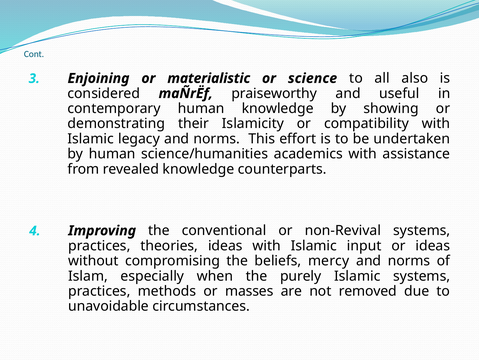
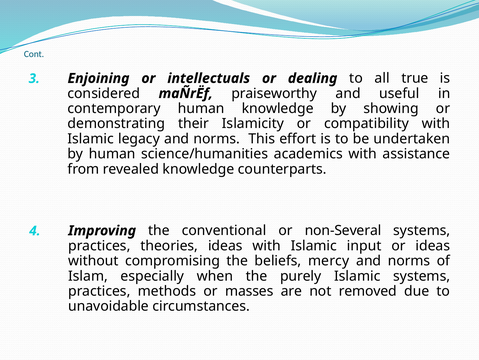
materialistic: materialistic -> intellectuals
science: science -> dealing
also: also -> true
non-Revival: non-Revival -> non-Several
